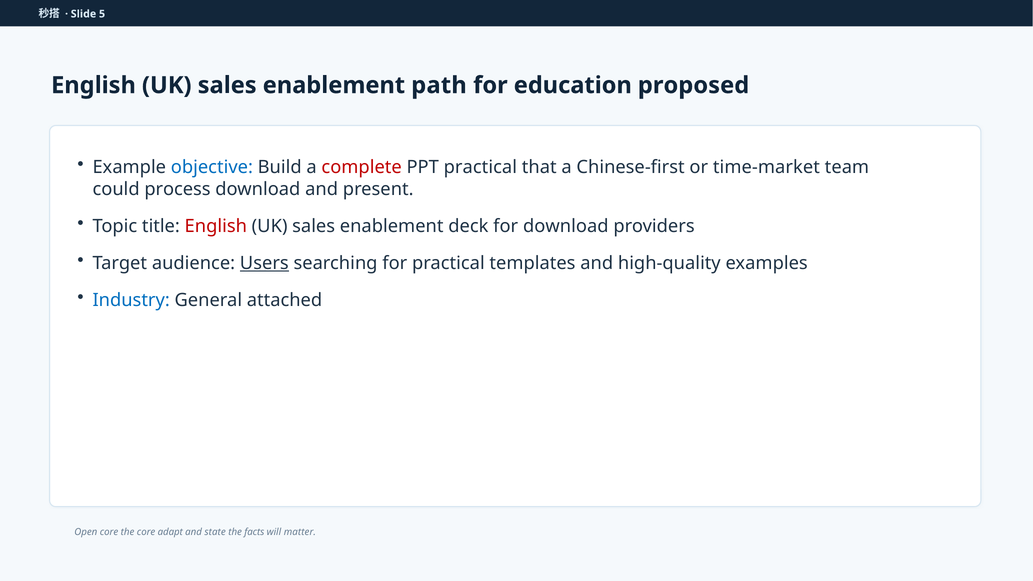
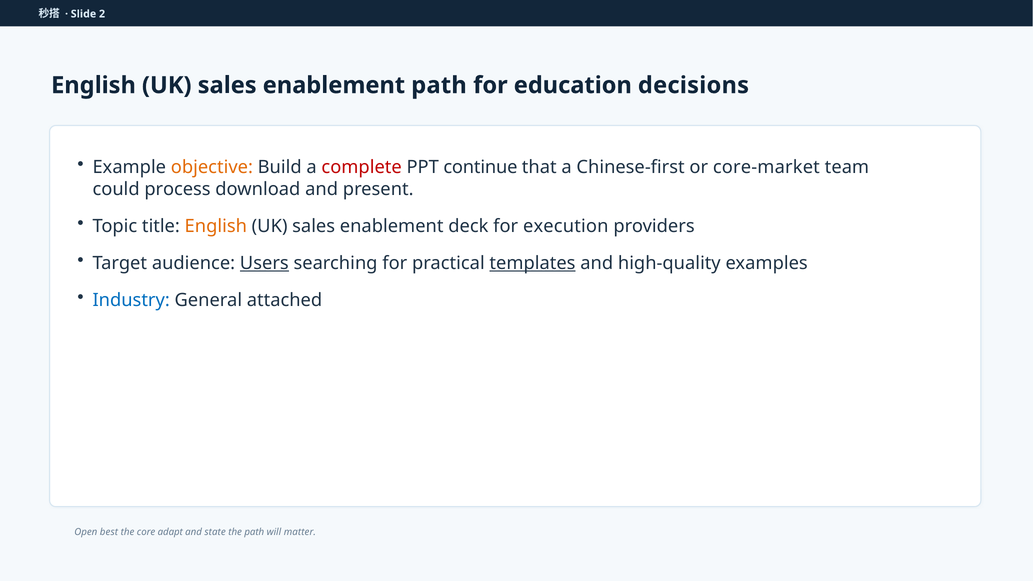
5: 5 -> 2
proposed: proposed -> decisions
objective colour: blue -> orange
PPT practical: practical -> continue
time-market: time-market -> core-market
English at (216, 226) colour: red -> orange
for download: download -> execution
templates underline: none -> present
Open core: core -> best
the facts: facts -> path
